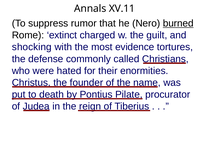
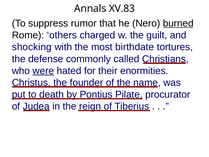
XV.11: XV.11 -> XV.83
extinct: extinct -> others
evidence: evidence -> birthdate
were underline: none -> present
